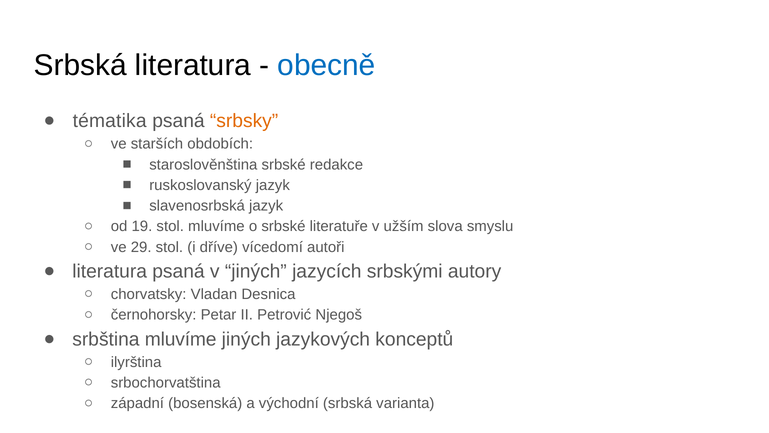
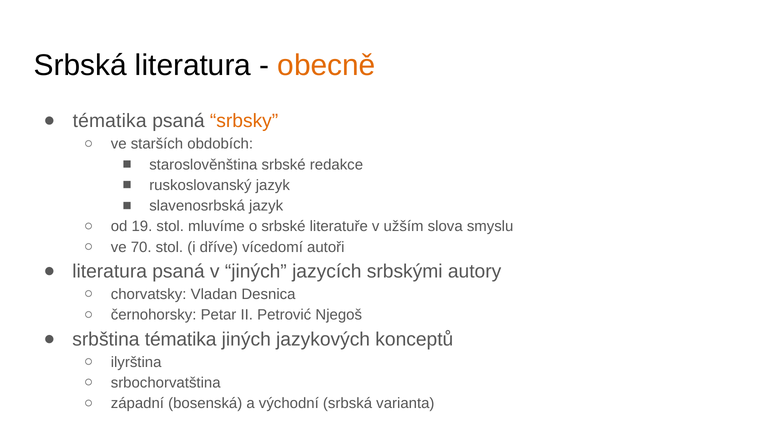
obecně colour: blue -> orange
29: 29 -> 70
srbština mluvíme: mluvíme -> tématika
